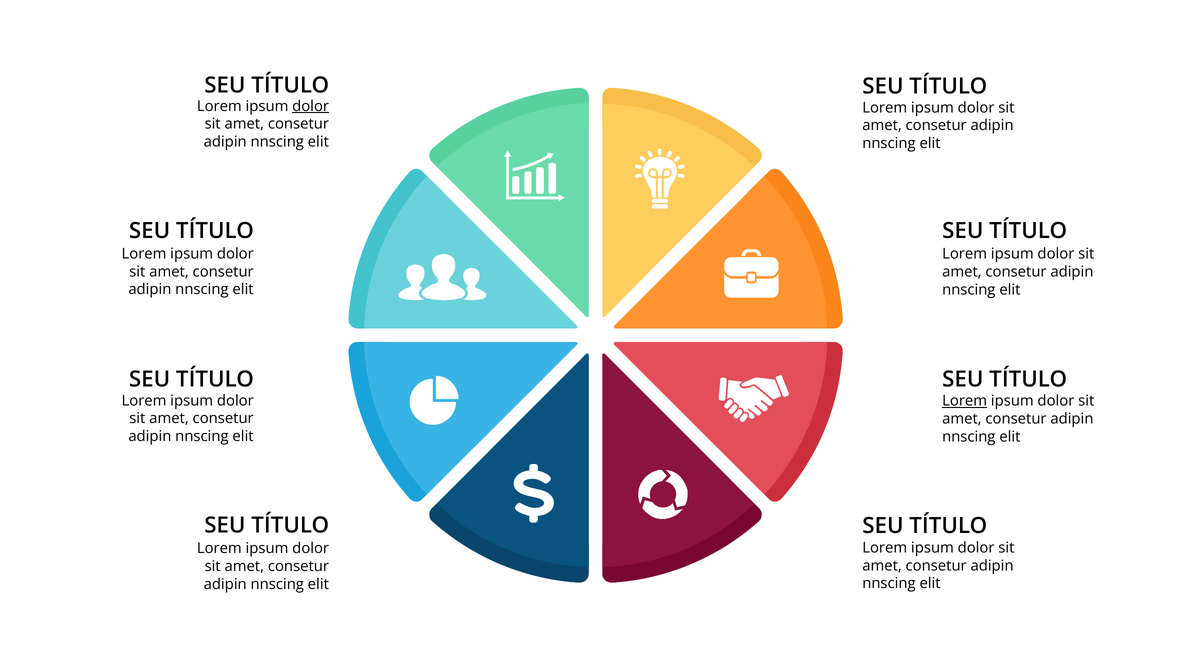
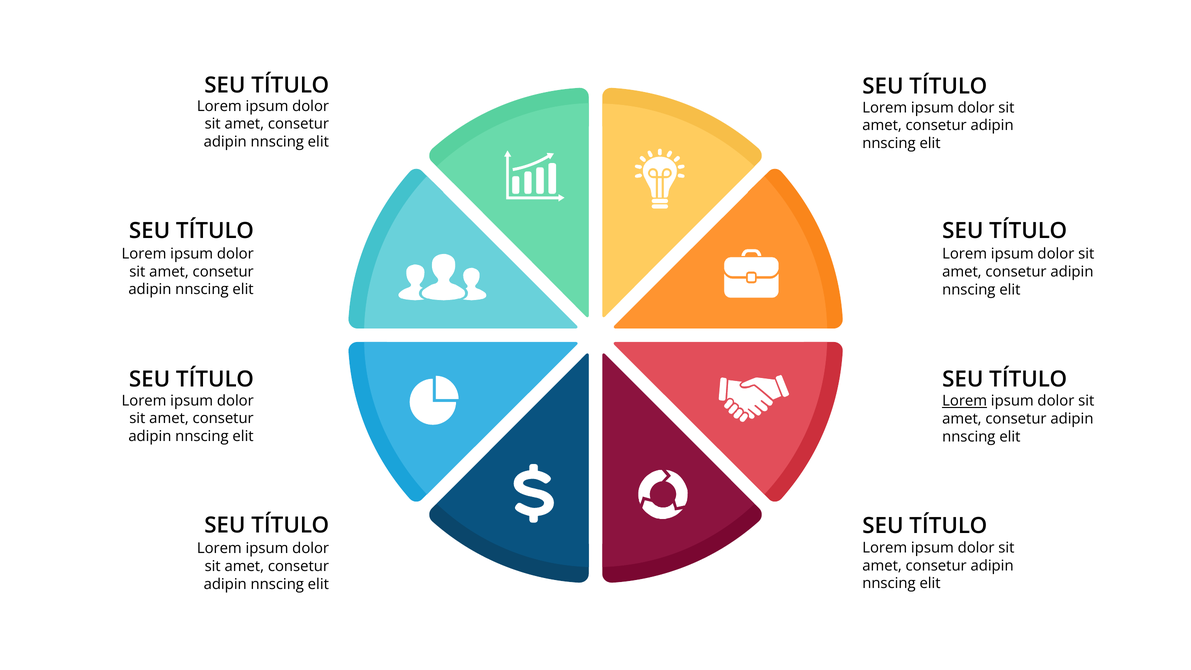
dolor at (311, 106) underline: present -> none
